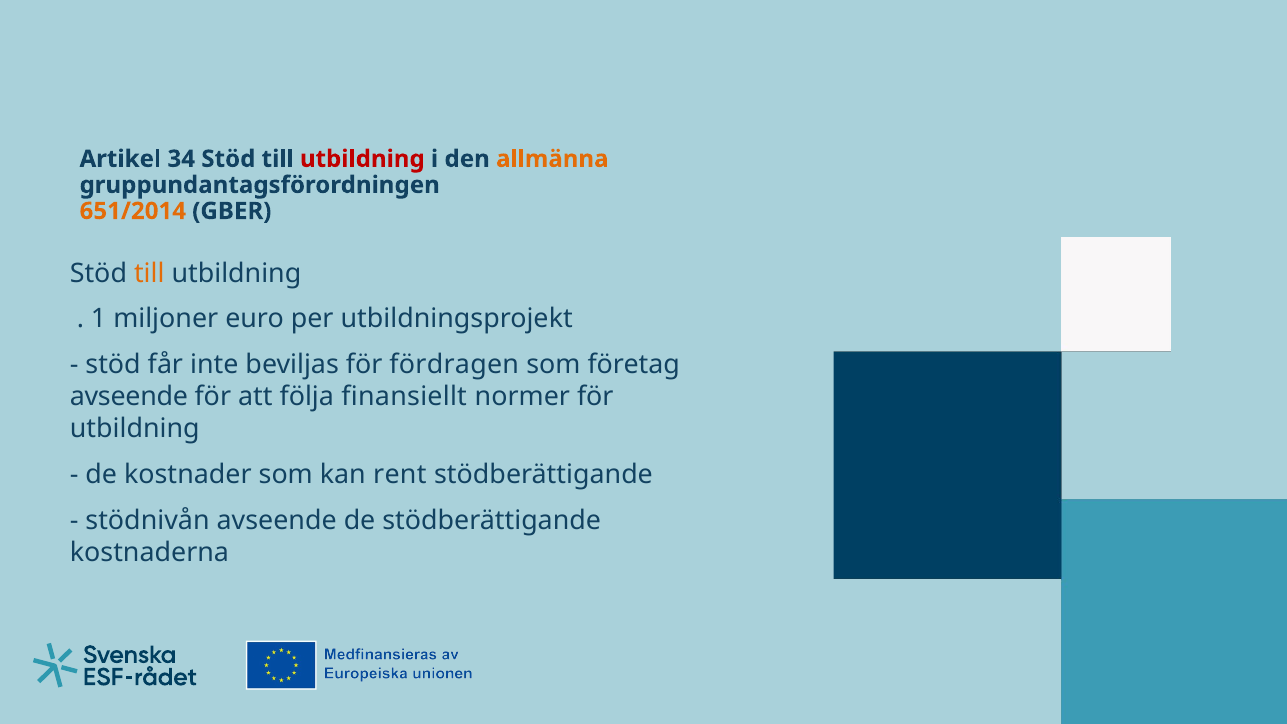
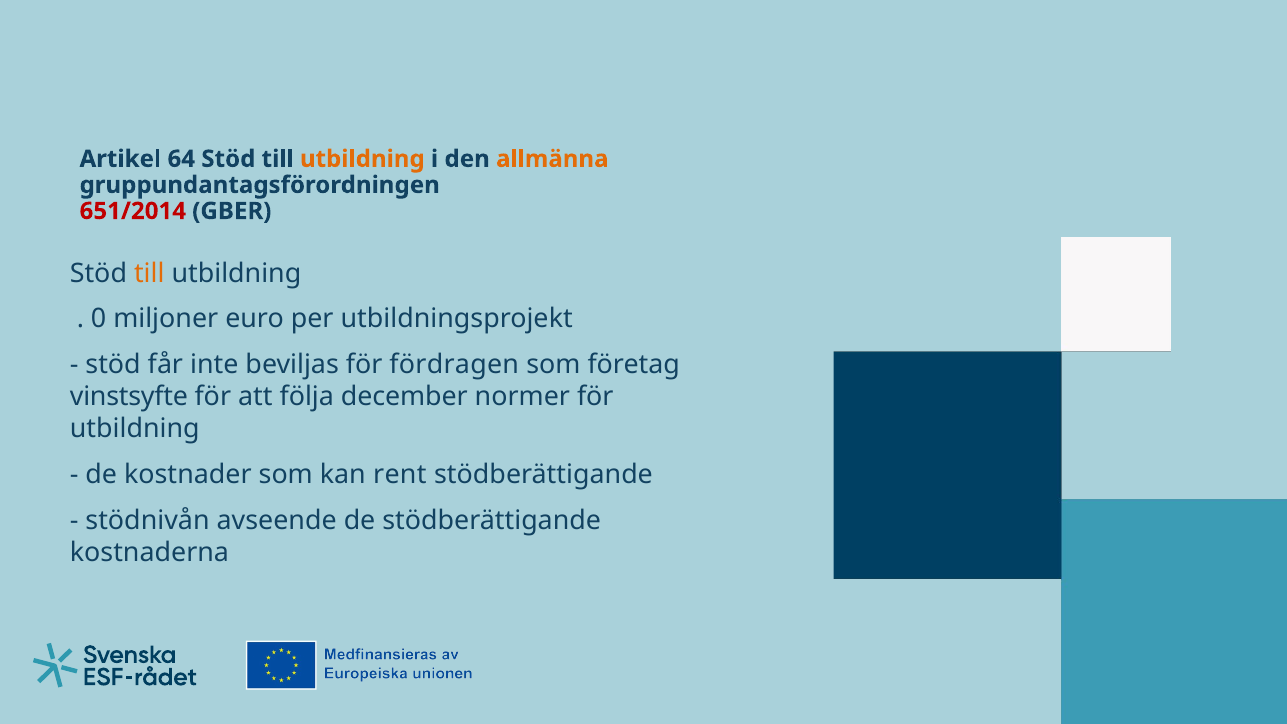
34: 34 -> 64
utbildning at (362, 159) colour: red -> orange
651/2014 colour: orange -> red
1: 1 -> 0
avseende at (129, 397): avseende -> vinstsyfte
finansiellt: finansiellt -> december
